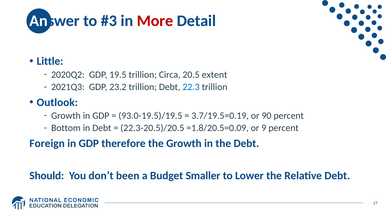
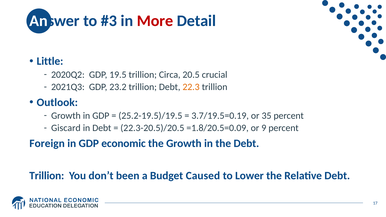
extent: extent -> crucial
22.3 colour: blue -> orange
93.0-19.5)/19.5: 93.0-19.5)/19.5 -> 25.2-19.5)/19.5
90: 90 -> 35
Bottom: Bottom -> Giscard
therefore: therefore -> economic
Should at (47, 176): Should -> Trillion
Smaller: Smaller -> Caused
